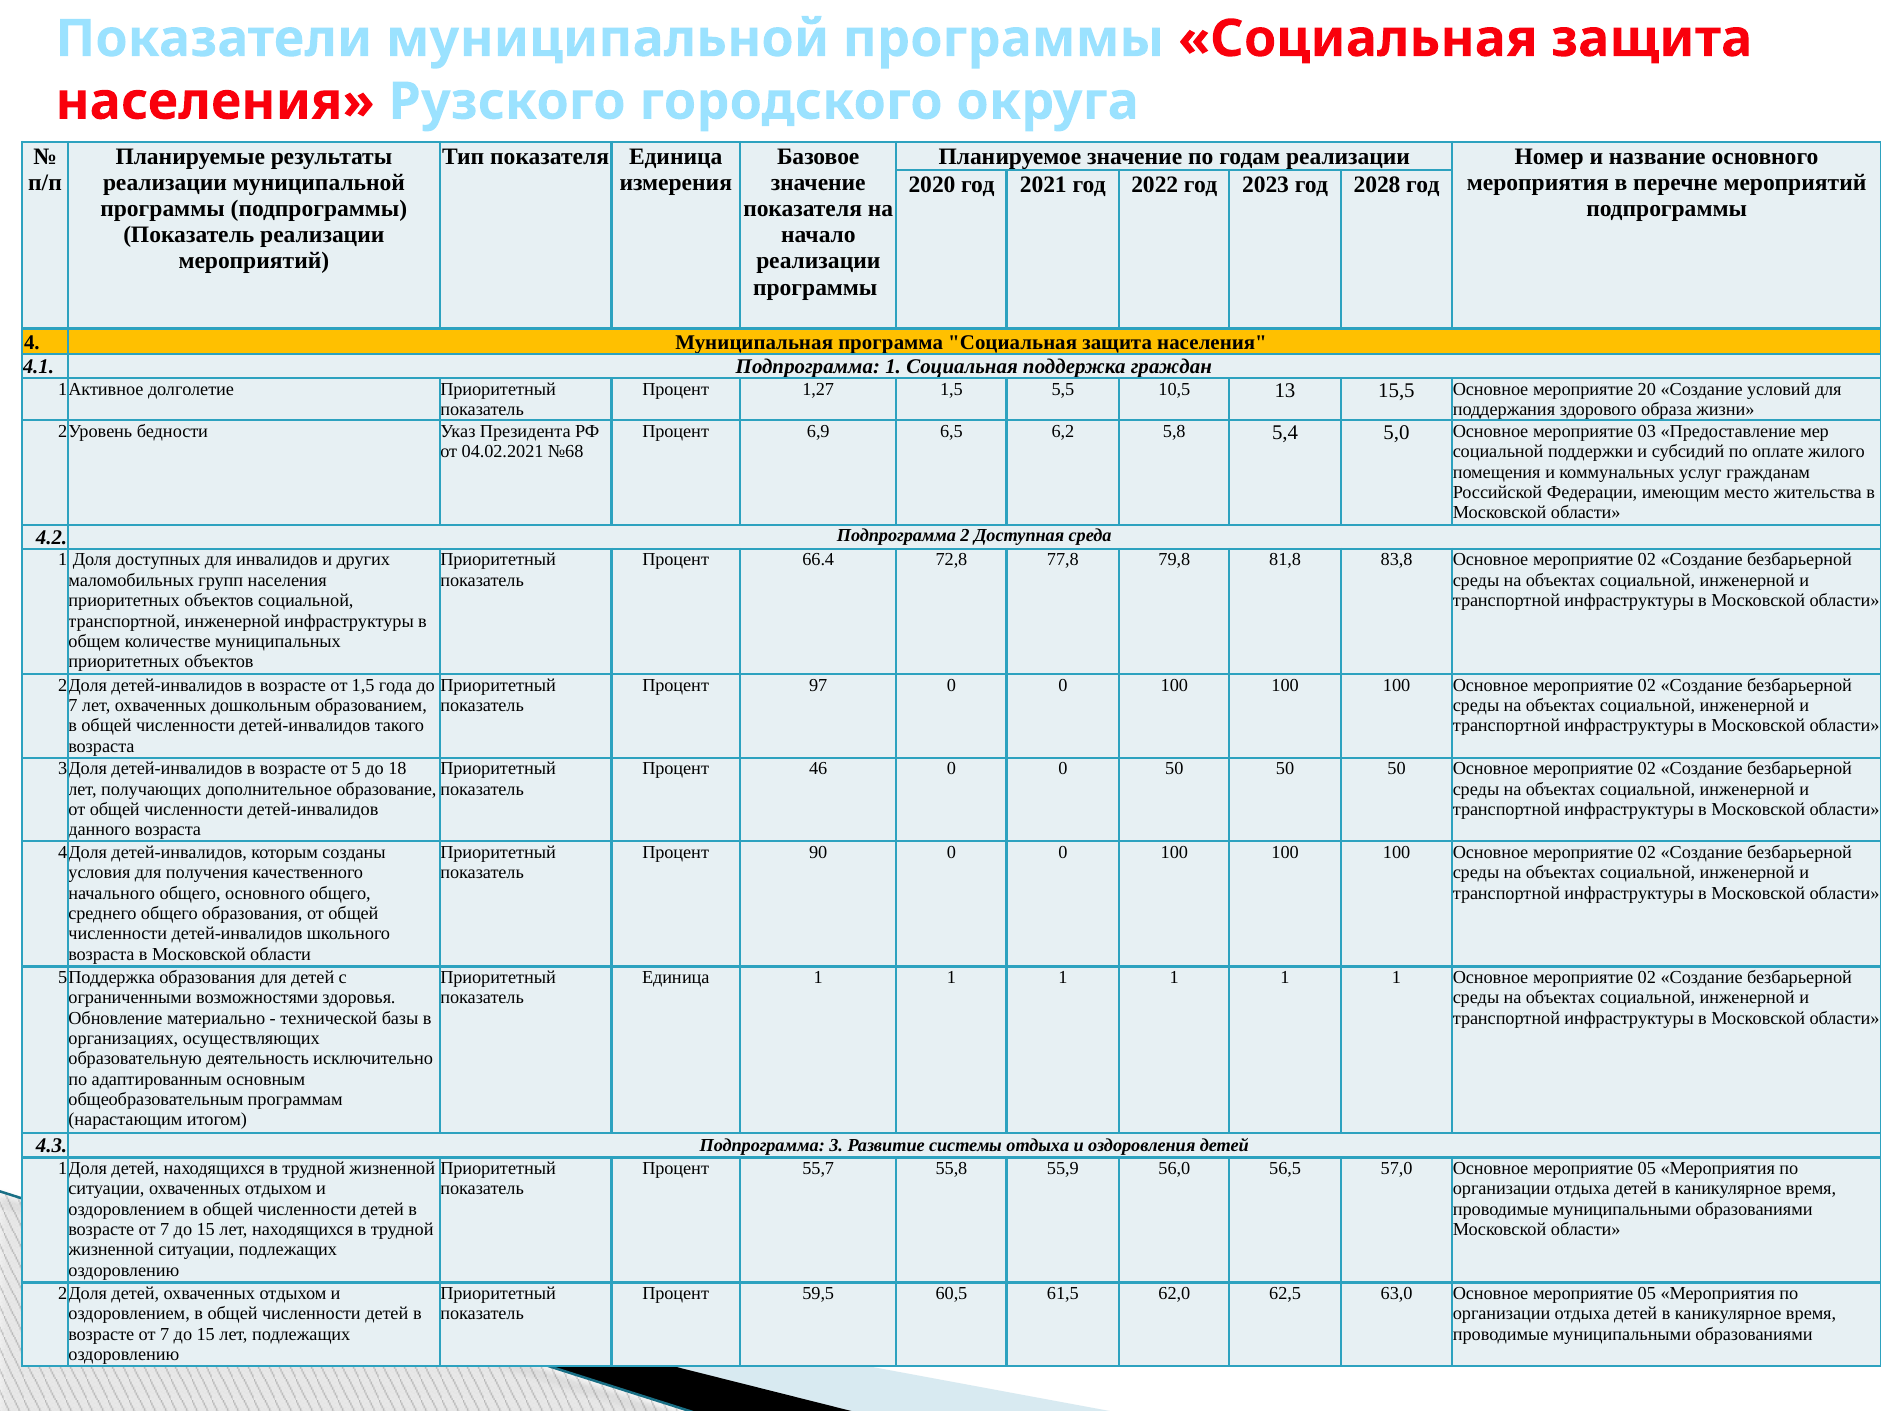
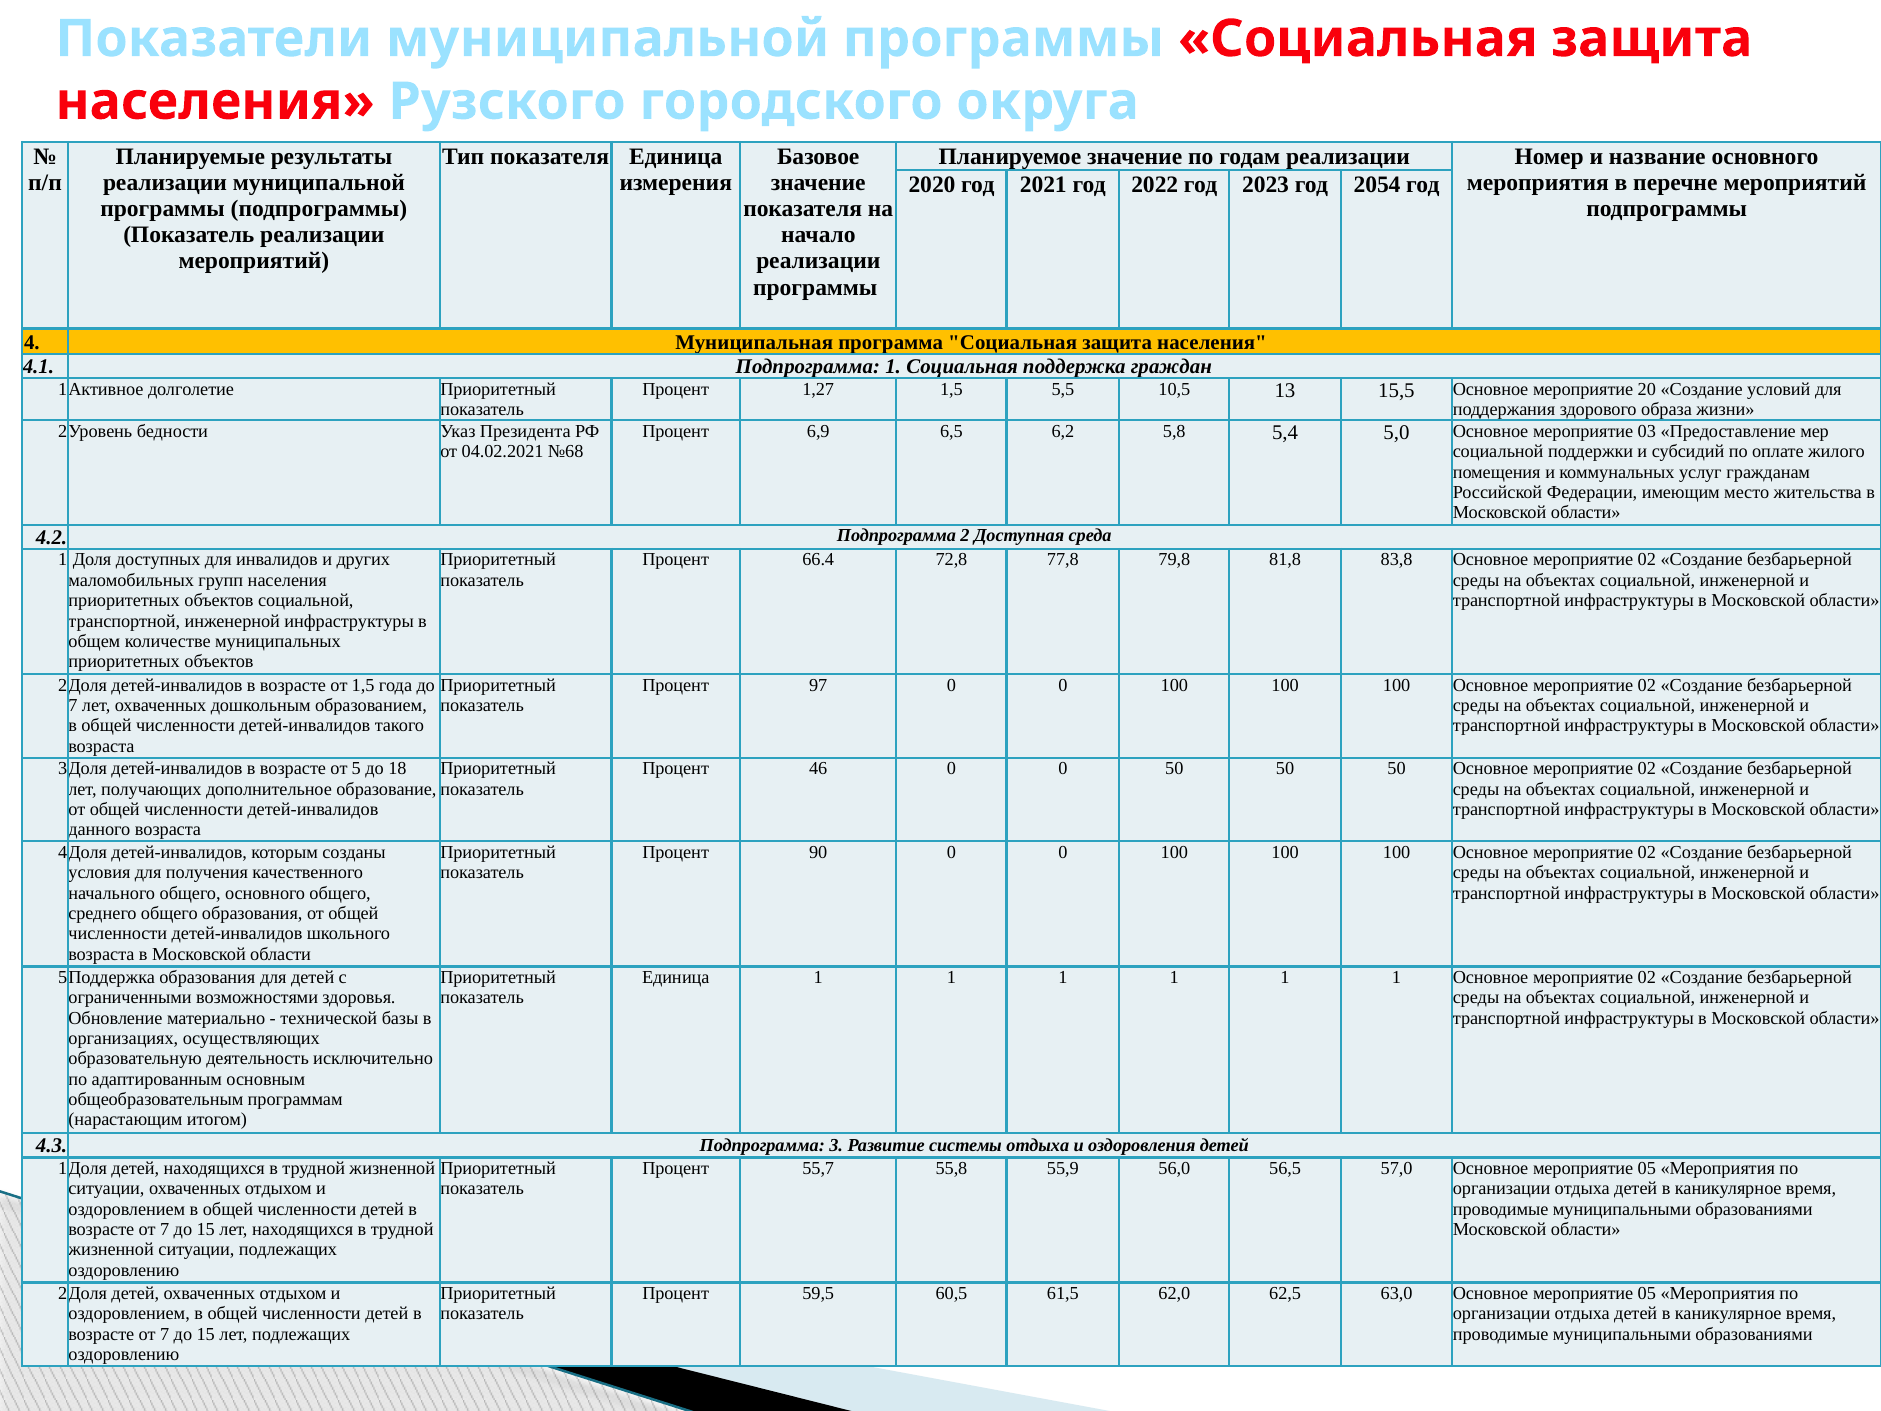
2028: 2028 -> 2054
